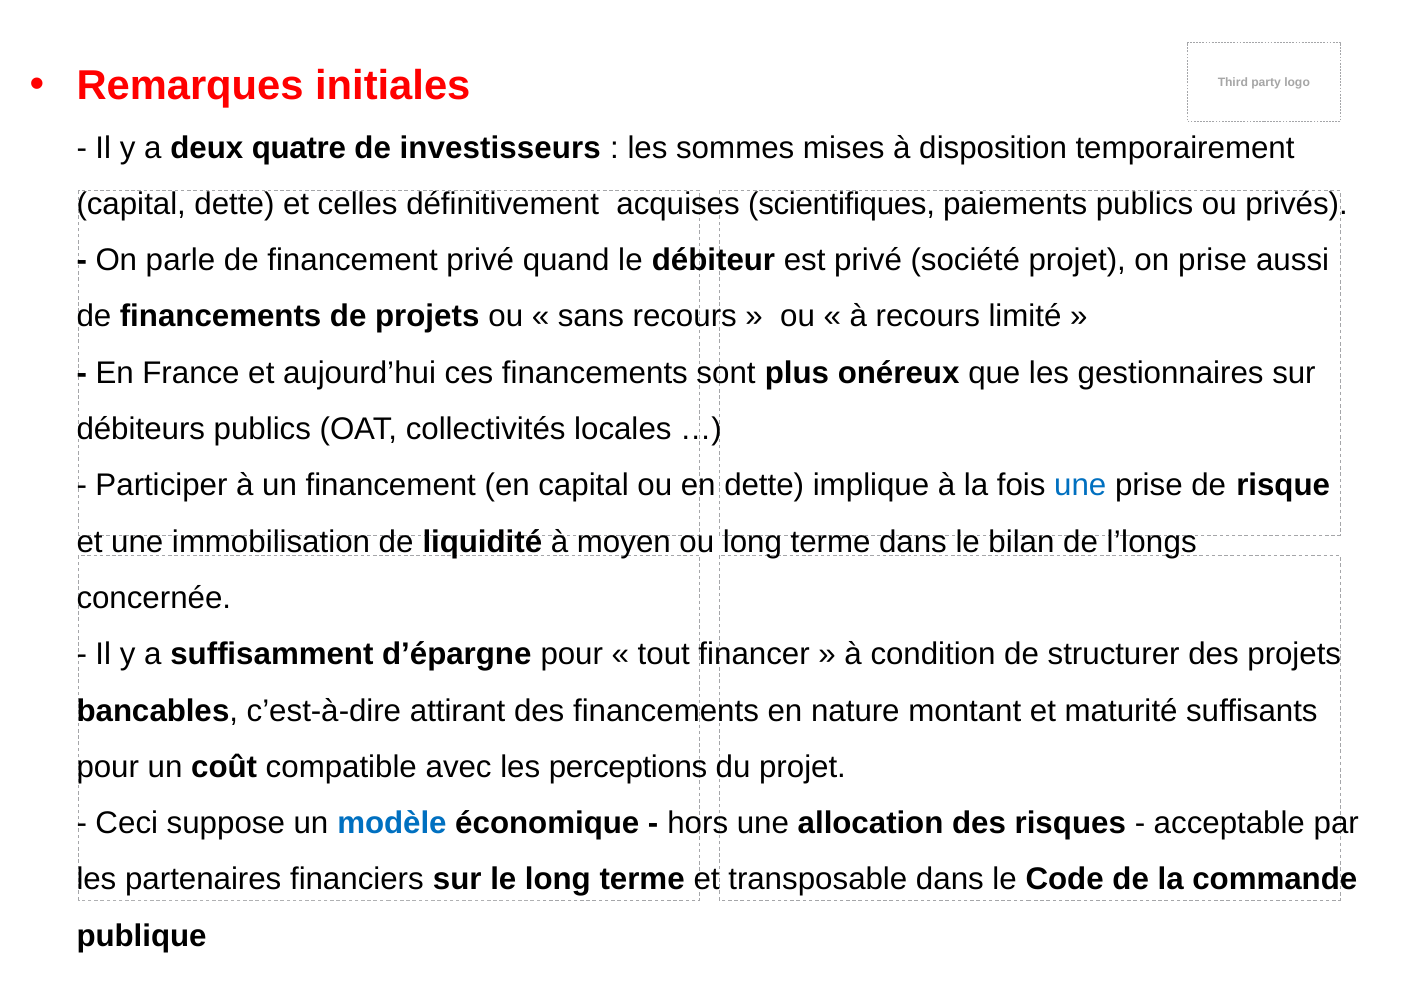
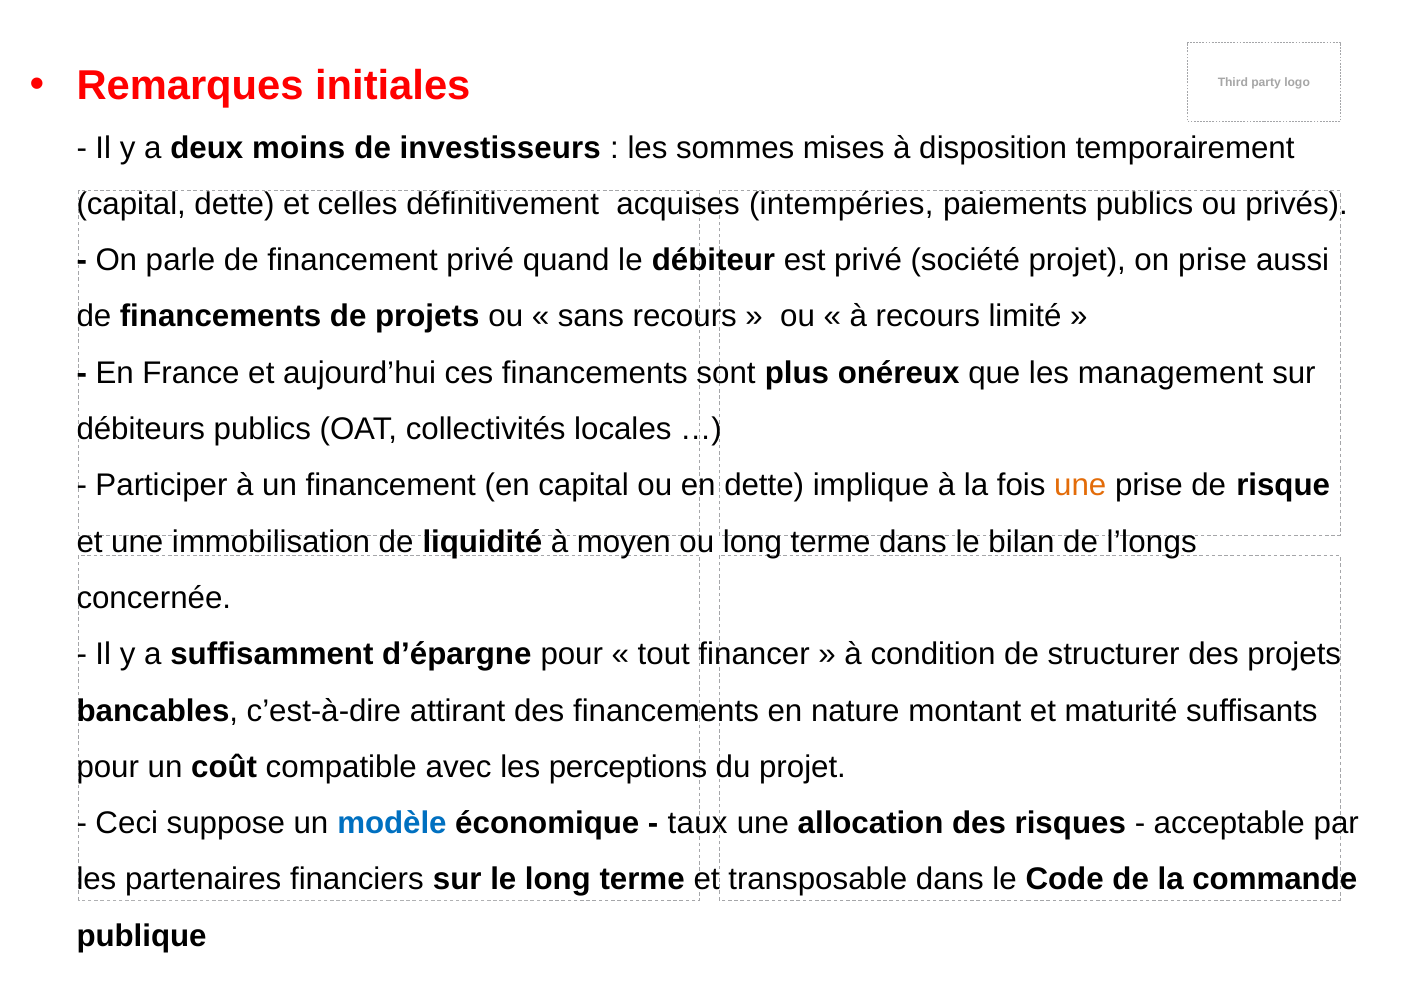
quatre: quatre -> moins
scientifiques: scientifiques -> intempéries
gestionnaires: gestionnaires -> management
une at (1080, 486) colour: blue -> orange
hors: hors -> taux
